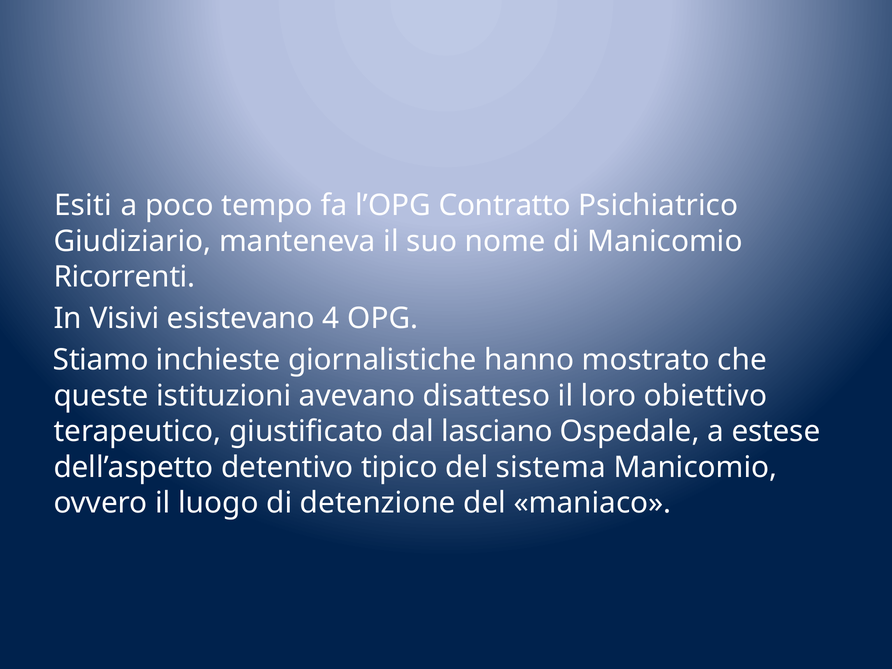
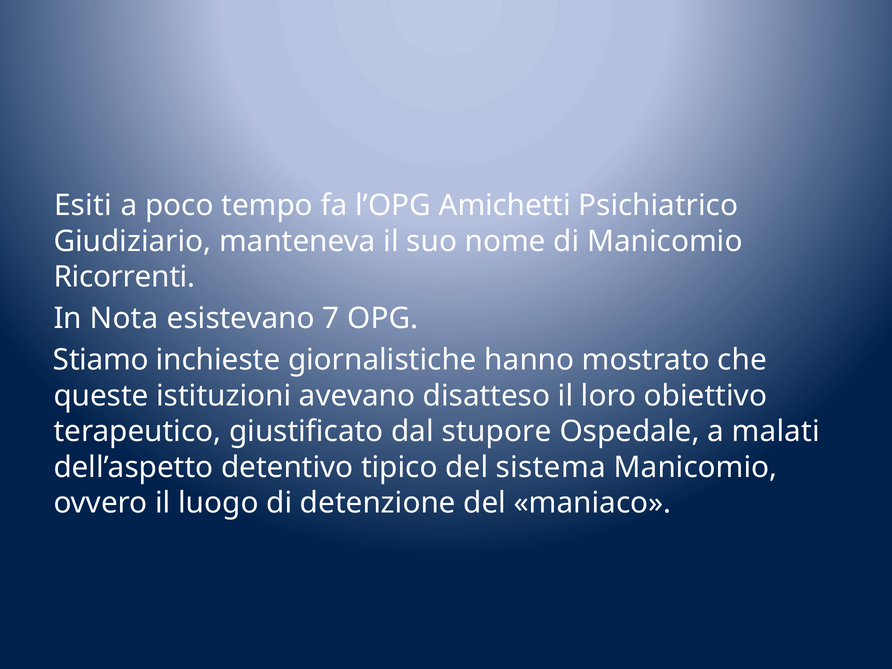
Contratto: Contratto -> Amichetti
Visivi: Visivi -> Nota
4: 4 -> 7
lasciano: lasciano -> stupore
estese: estese -> malati
